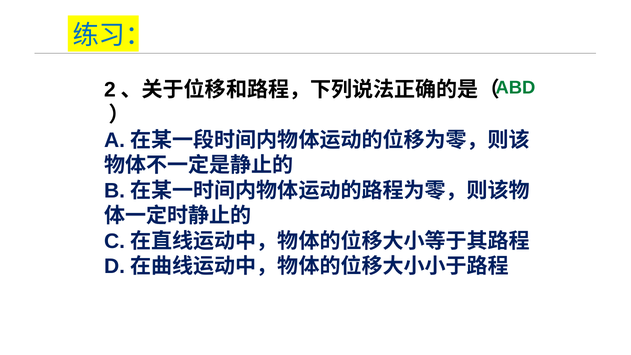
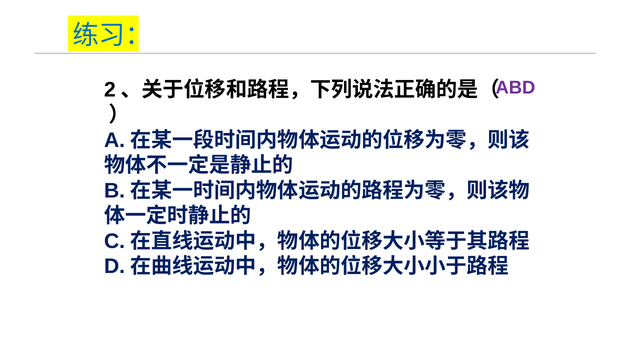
ABD colour: green -> purple
